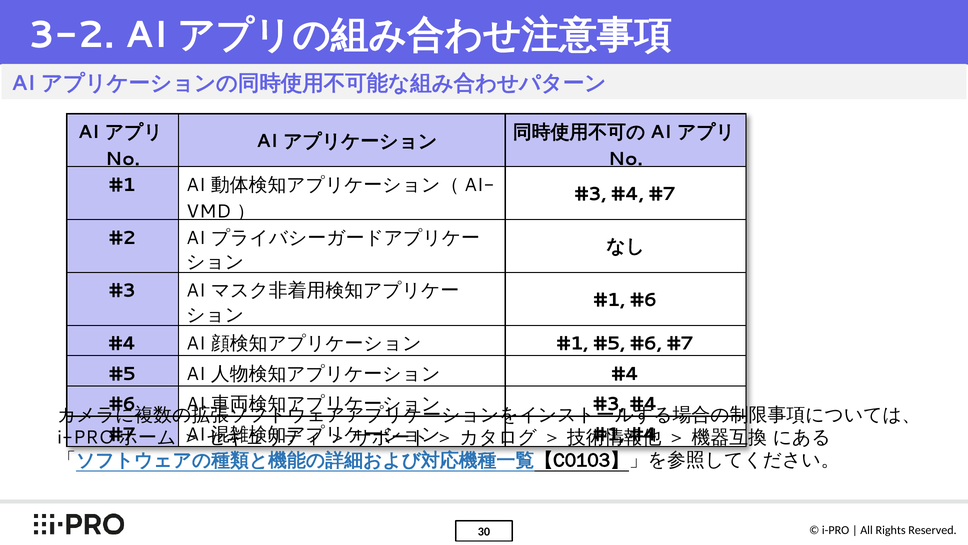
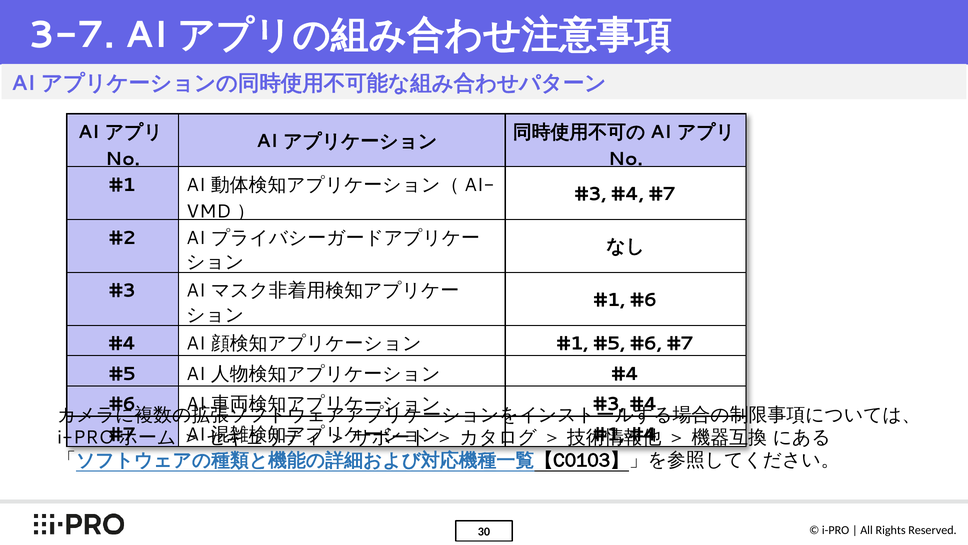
3-2: 3-2 -> 3-7
